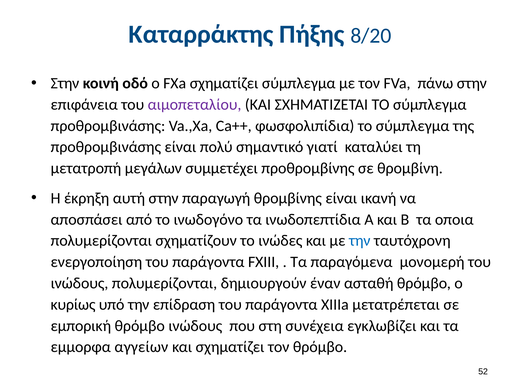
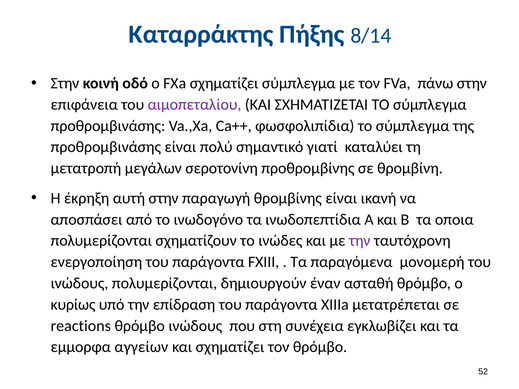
8/20: 8/20 -> 8/14
συμμετέχει: συμμετέχει -> σεροτονίνη
την at (360, 241) colour: blue -> purple
εμπορική: εμπορική -> reactions
